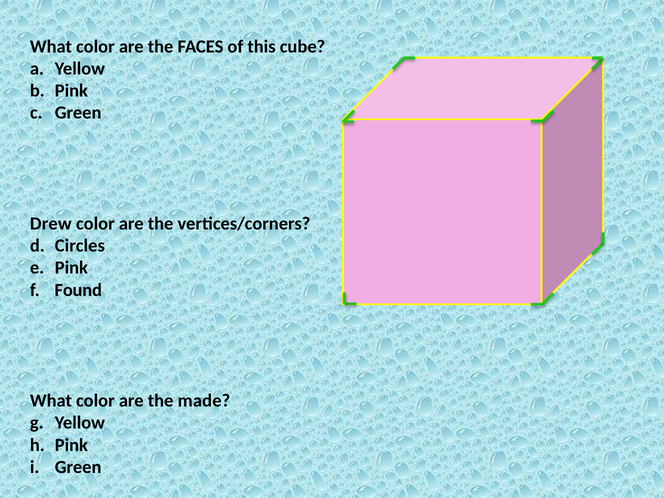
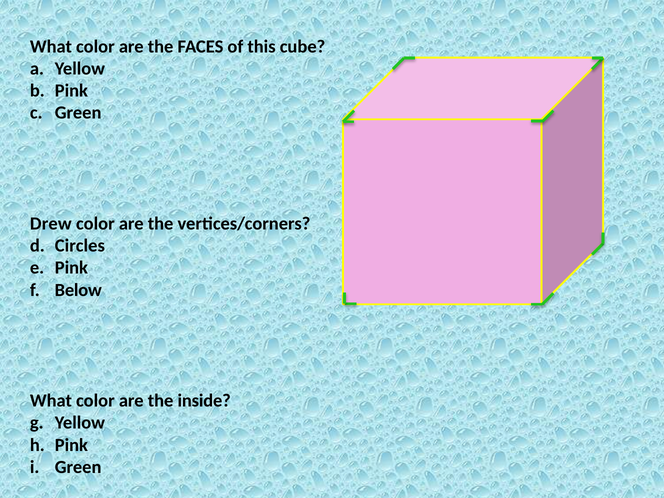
Found: Found -> Below
made: made -> inside
